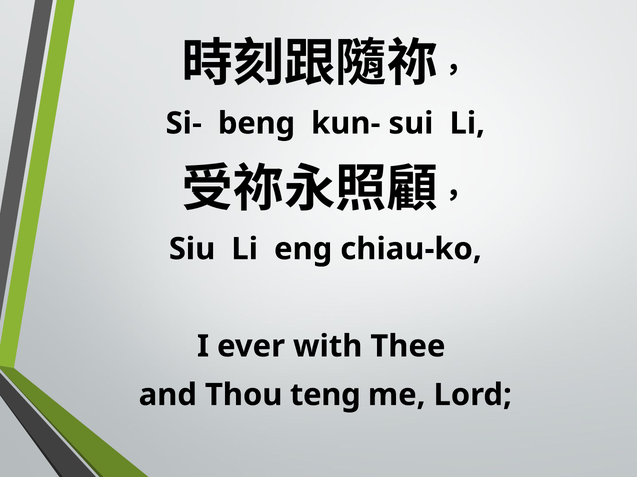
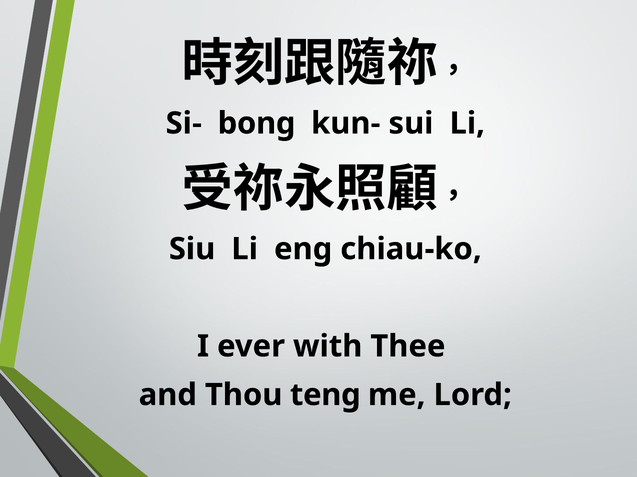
beng: beng -> bong
